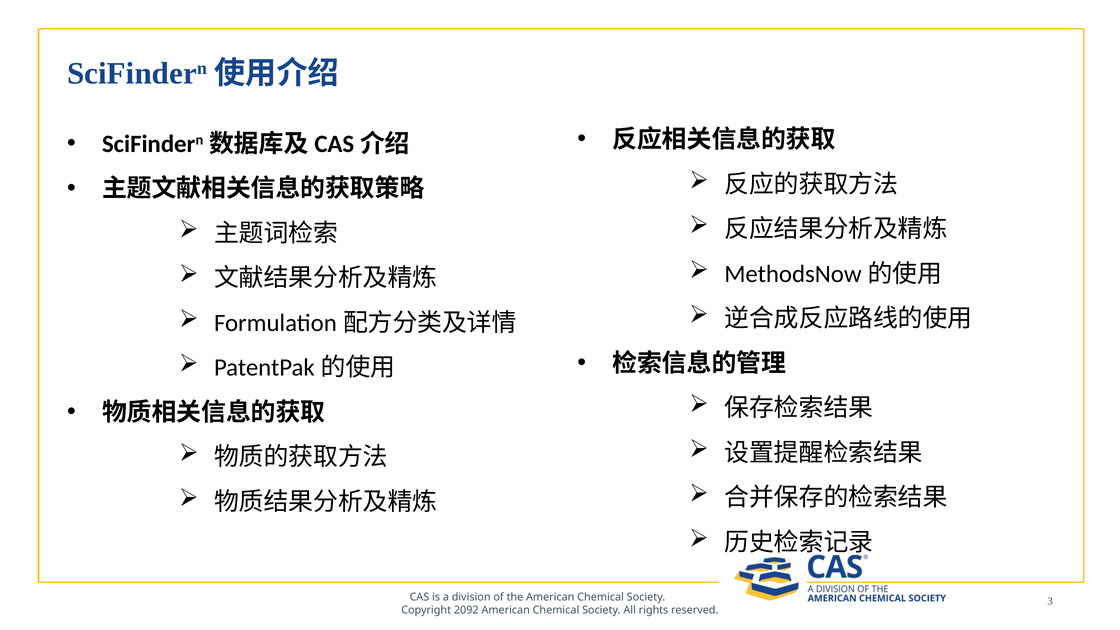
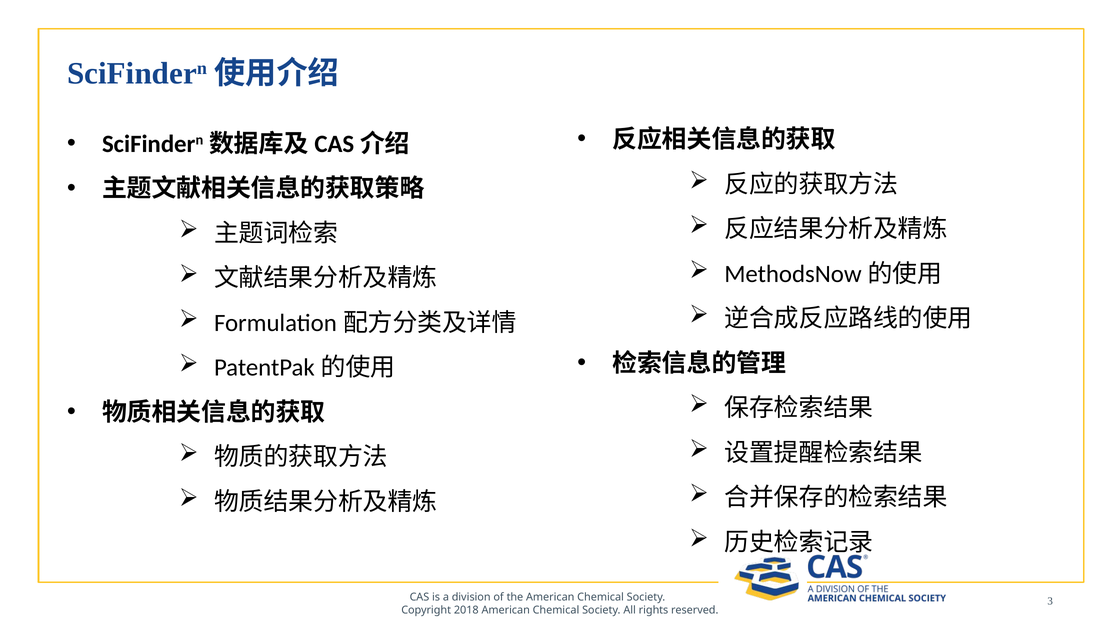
2092: 2092 -> 2018
